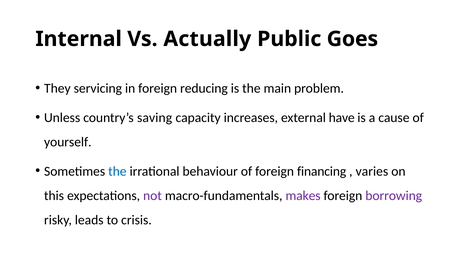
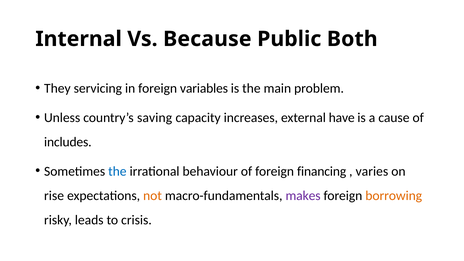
Actually: Actually -> Because
Goes: Goes -> Both
reducing: reducing -> variables
yourself: yourself -> includes
this: this -> rise
not colour: purple -> orange
borrowing colour: purple -> orange
